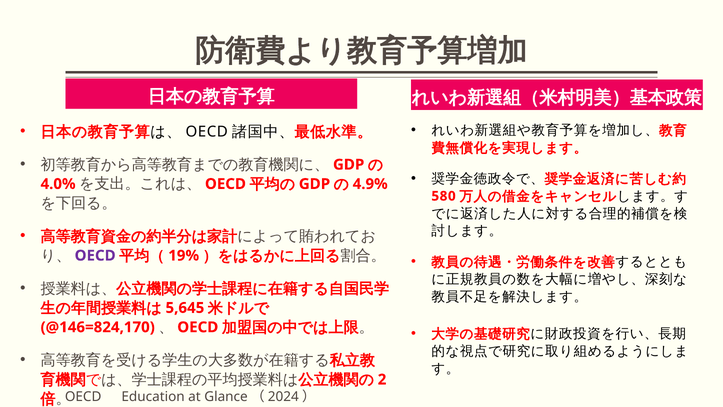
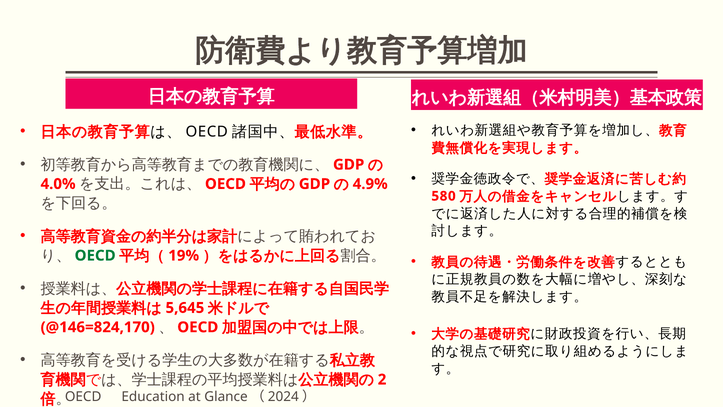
OECD at (95, 255) colour: purple -> green
